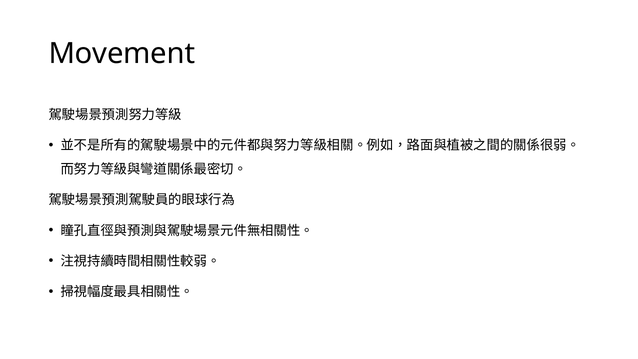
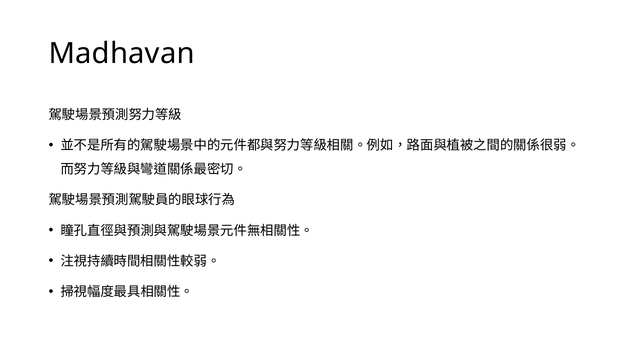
Movement: Movement -> Madhavan
